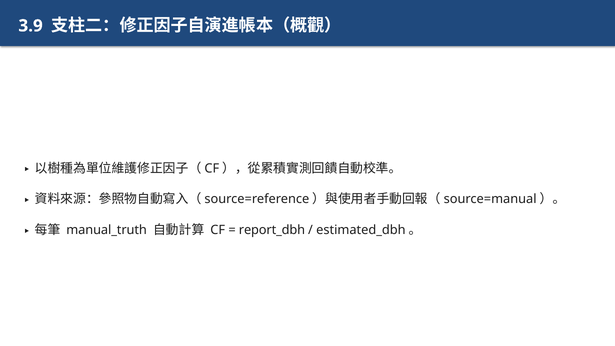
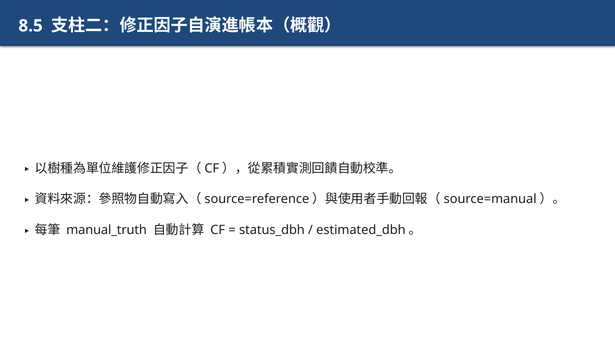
3.9: 3.9 -> 8.5
report_dbh: report_dbh -> status_dbh
